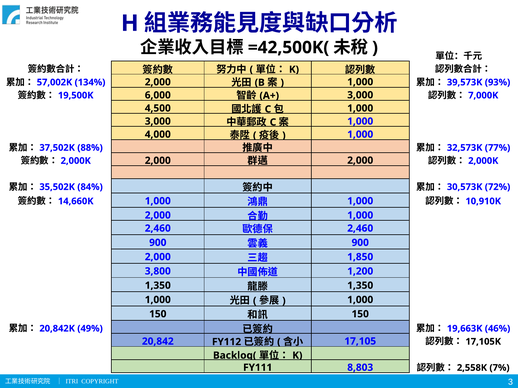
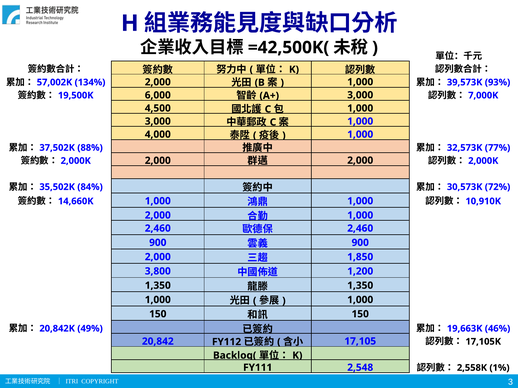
8,803: 8,803 -> 2,548
7%: 7% -> 1%
